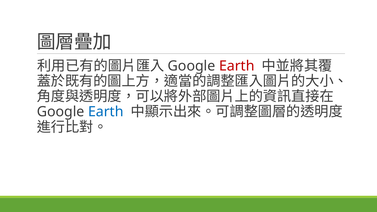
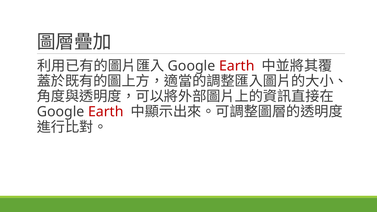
Earth at (106, 112) colour: blue -> red
